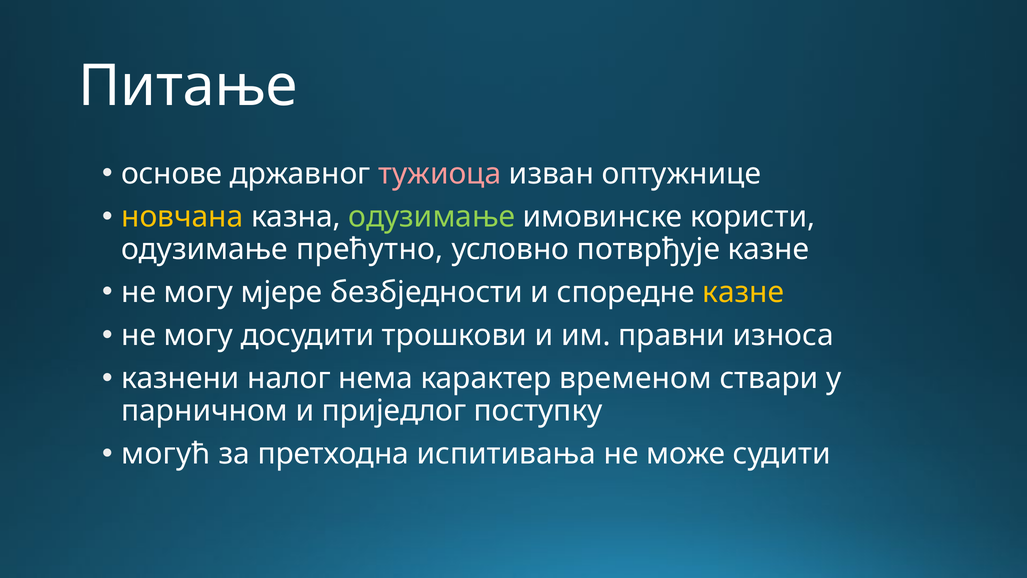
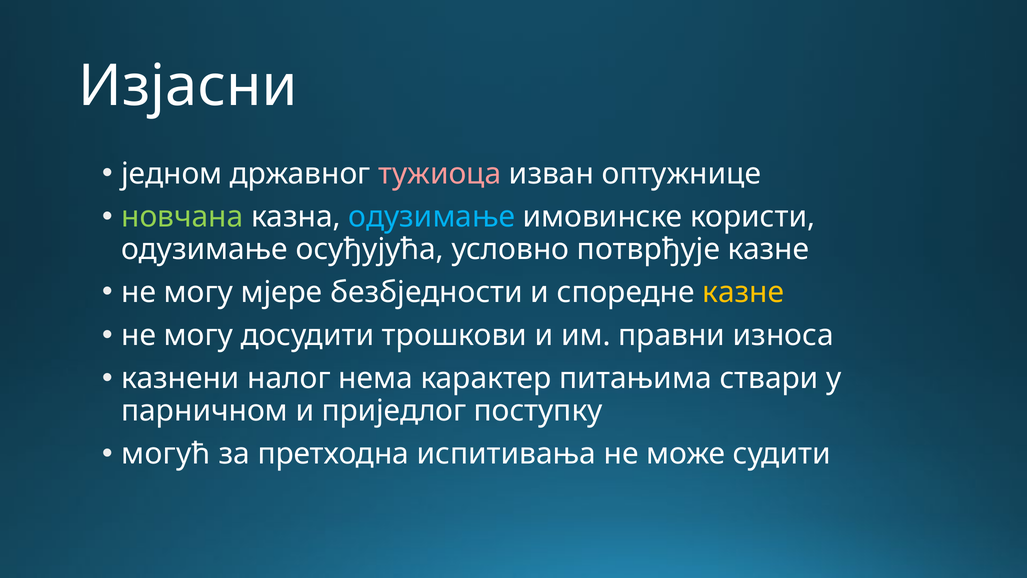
Питање: Питање -> Изјасни
основе: основе -> једном
новчана colour: yellow -> light green
одузимање at (432, 217) colour: light green -> light blue
прећутно: прећутно -> осуђујућа
временом: временом -> питањима
